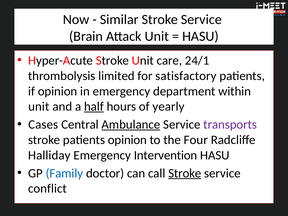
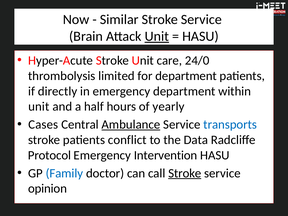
Unit at (157, 36) underline: none -> present
24/1: 24/1 -> 24/0
for satisfactory: satisfactory -> department
if opinion: opinion -> directly
half underline: present -> none
transports colour: purple -> blue
patients opinion: opinion -> conflict
Four: Four -> Data
Halliday: Halliday -> Protocol
conflict: conflict -> opinion
